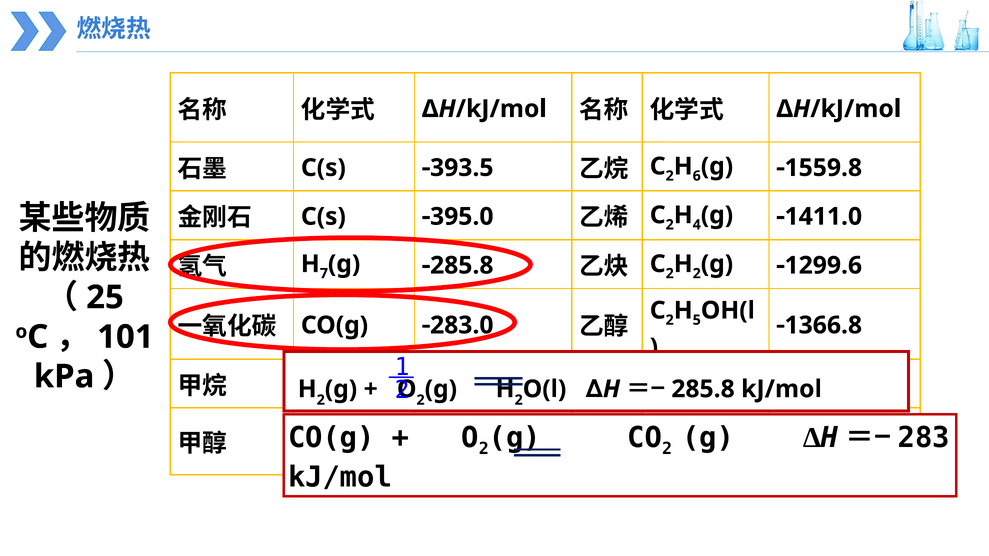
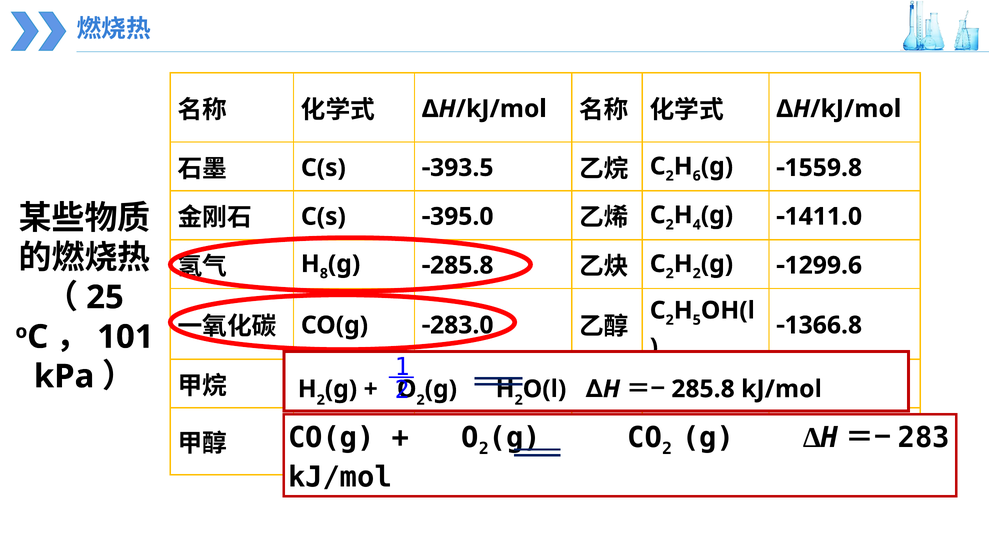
7 at (324, 274): 7 -> 8
